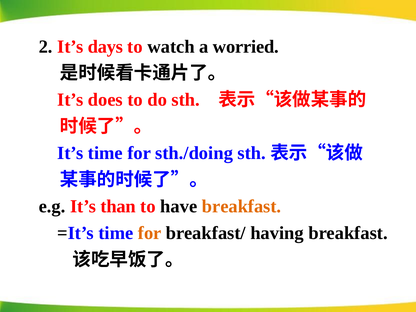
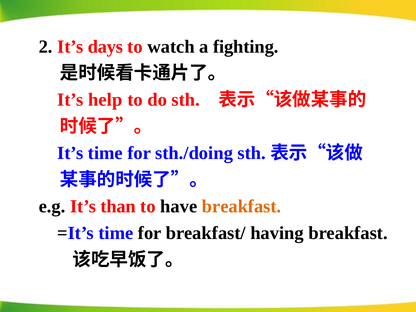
worried: worried -> fighting
does: does -> help
for at (150, 233) colour: orange -> black
